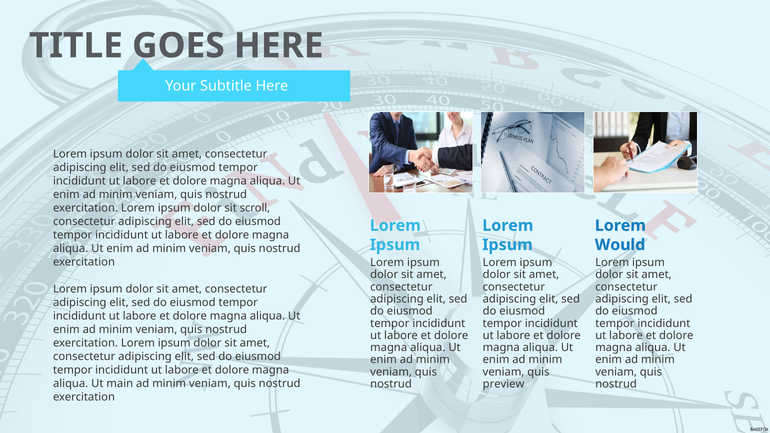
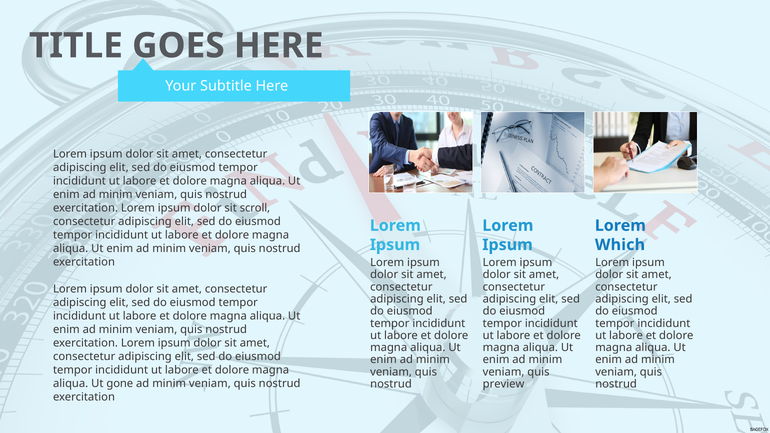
Would: Would -> Which
main: main -> gone
